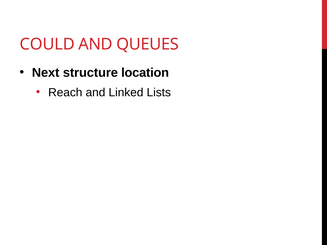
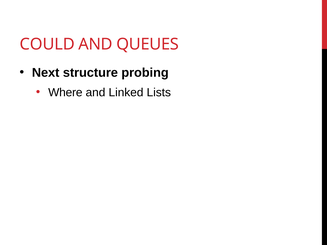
location: location -> probing
Reach: Reach -> Where
